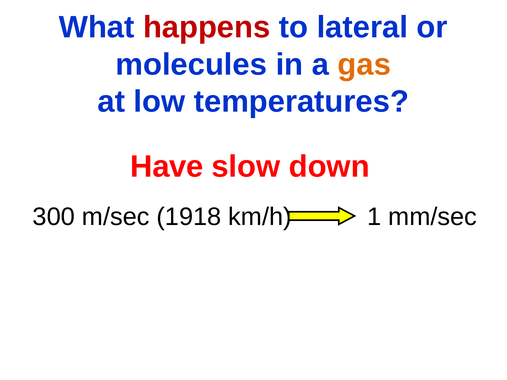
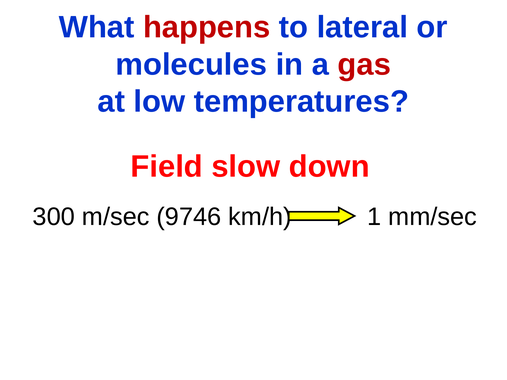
gas colour: orange -> red
Have: Have -> Field
1918: 1918 -> 9746
